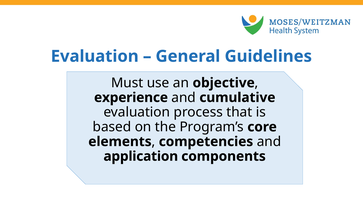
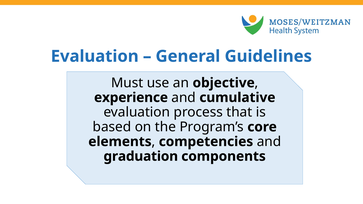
application: application -> graduation
